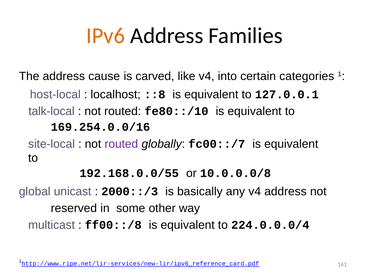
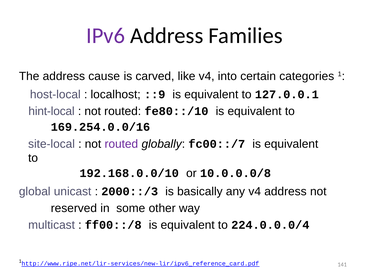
IPv6 colour: orange -> purple
::8: ::8 -> ::9
talk-local: talk-local -> hint-local
192.168.0.0/55: 192.168.0.0/55 -> 192.168.0.0/10
